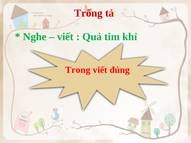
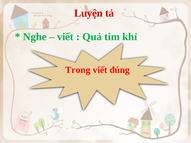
Trống: Trống -> Luyện
